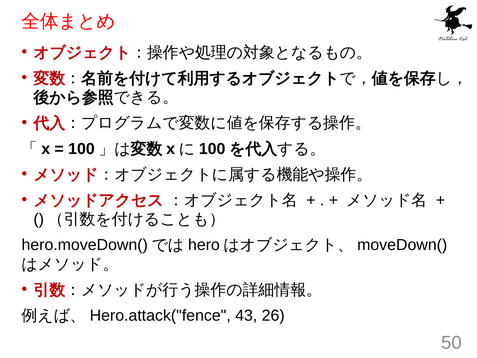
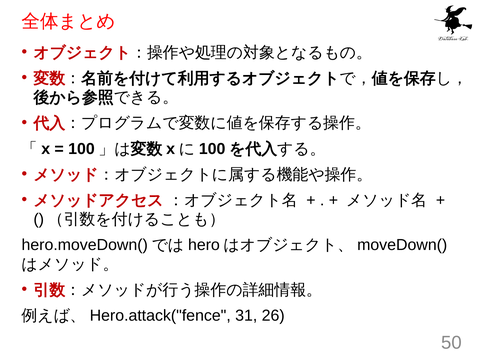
43: 43 -> 31
